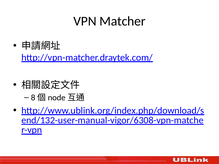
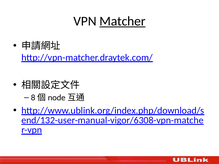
Matcher underline: none -> present
